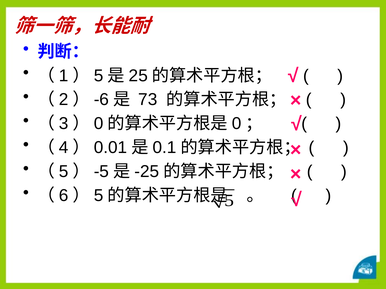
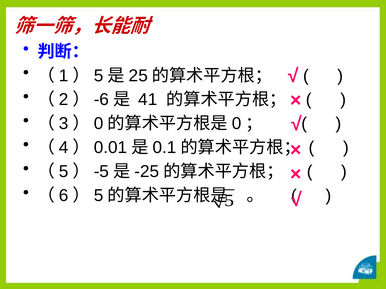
73: 73 -> 41
